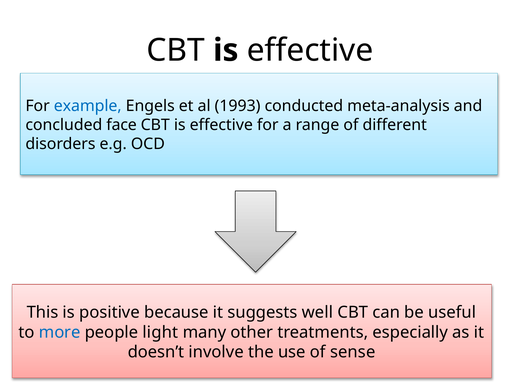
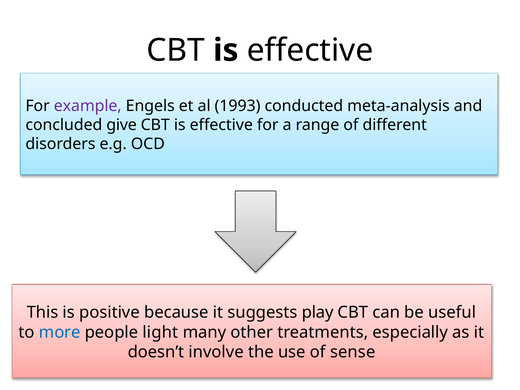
example colour: blue -> purple
face: face -> give
well: well -> play
